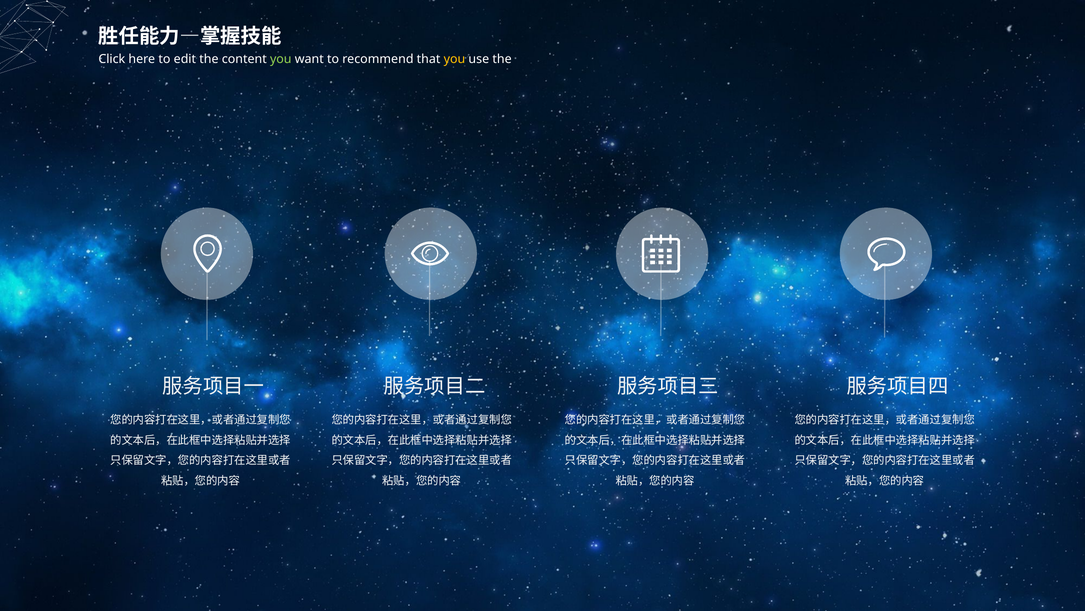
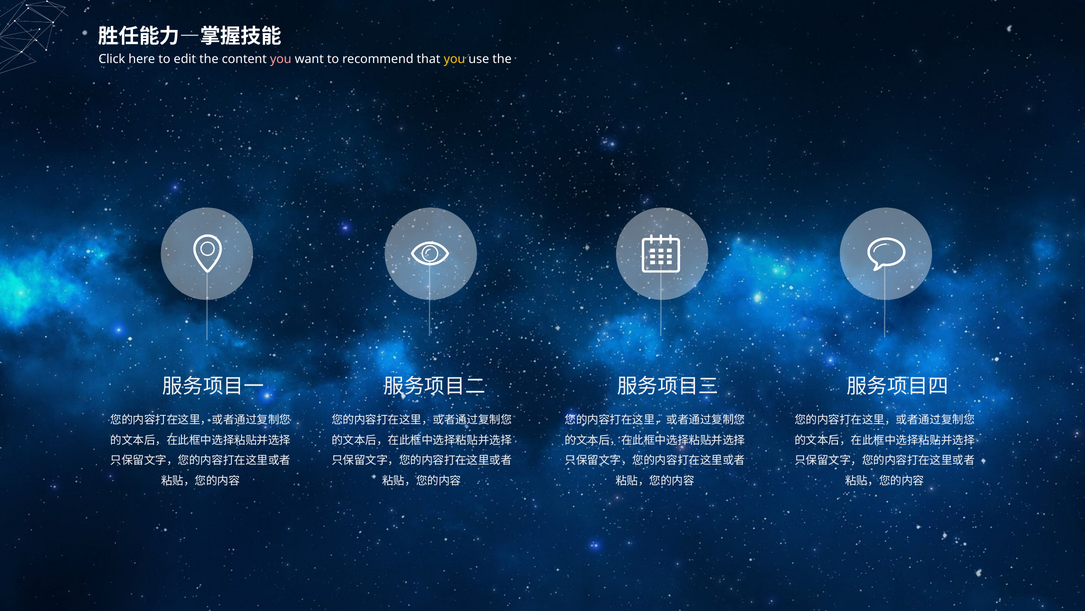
you at (281, 59) colour: light green -> pink
